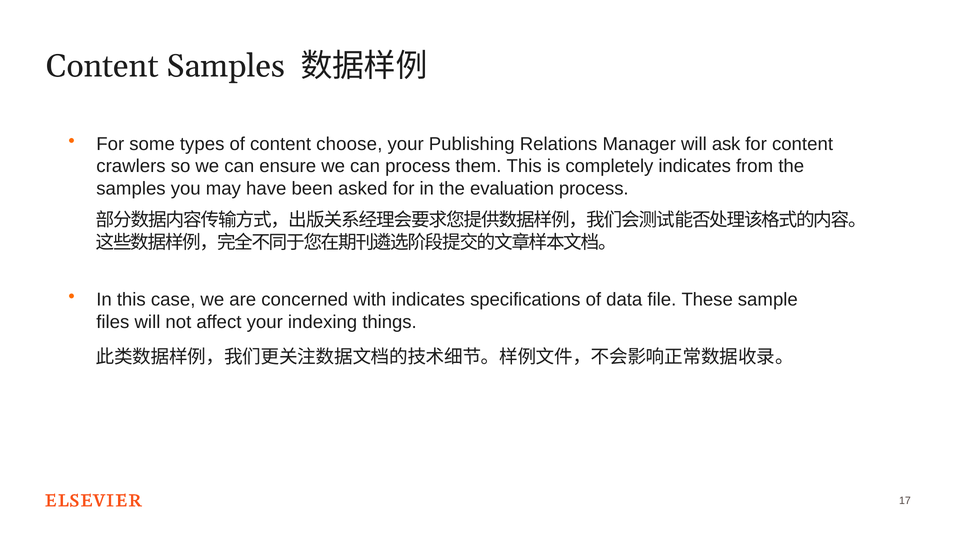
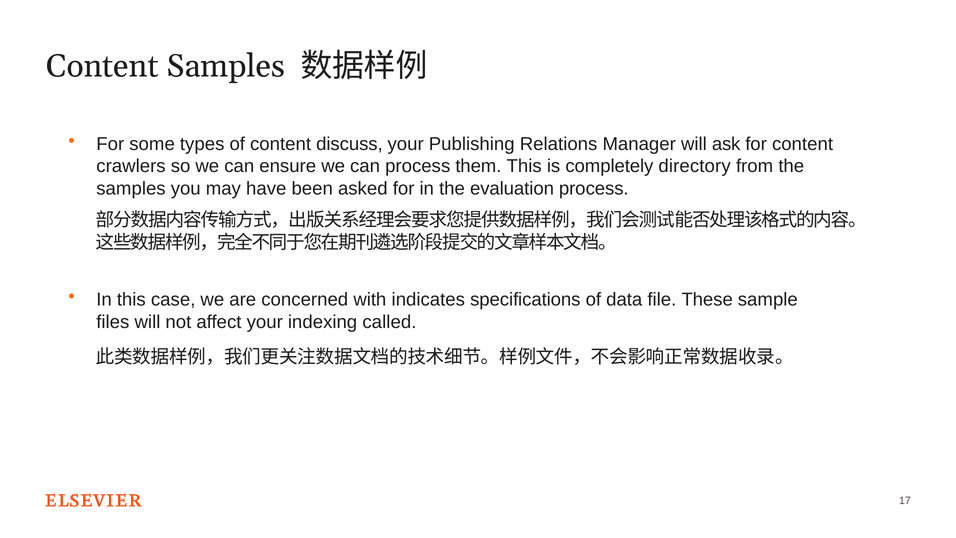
choose: choose -> discuss
completely indicates: indicates -> directory
things: things -> called
